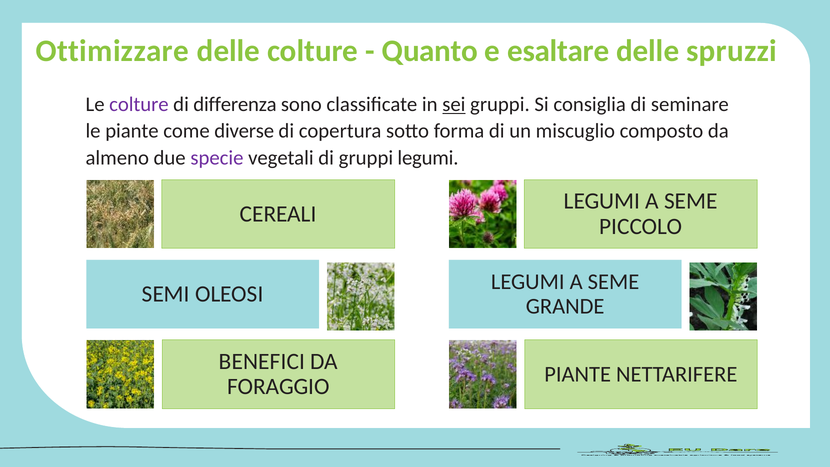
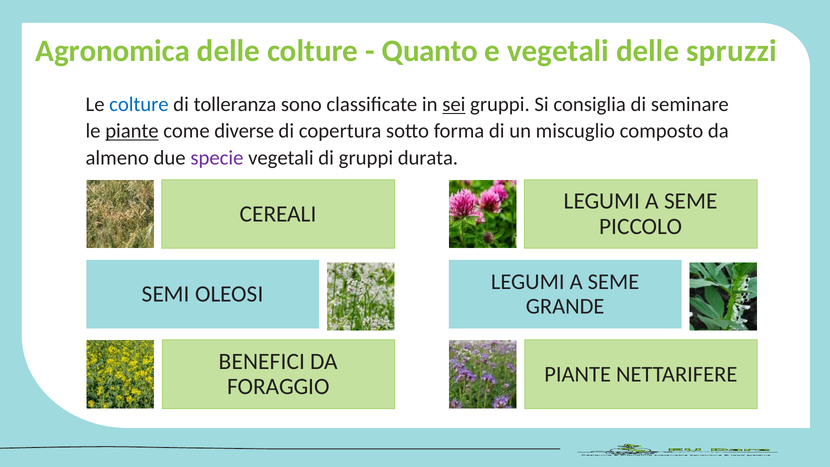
Ottimizzare: Ottimizzare -> Agronomica
e esaltare: esaltare -> vegetali
colture at (139, 104) colour: purple -> blue
differenza: differenza -> tolleranza
piante at (132, 131) underline: none -> present
gruppi legumi: legumi -> durata
